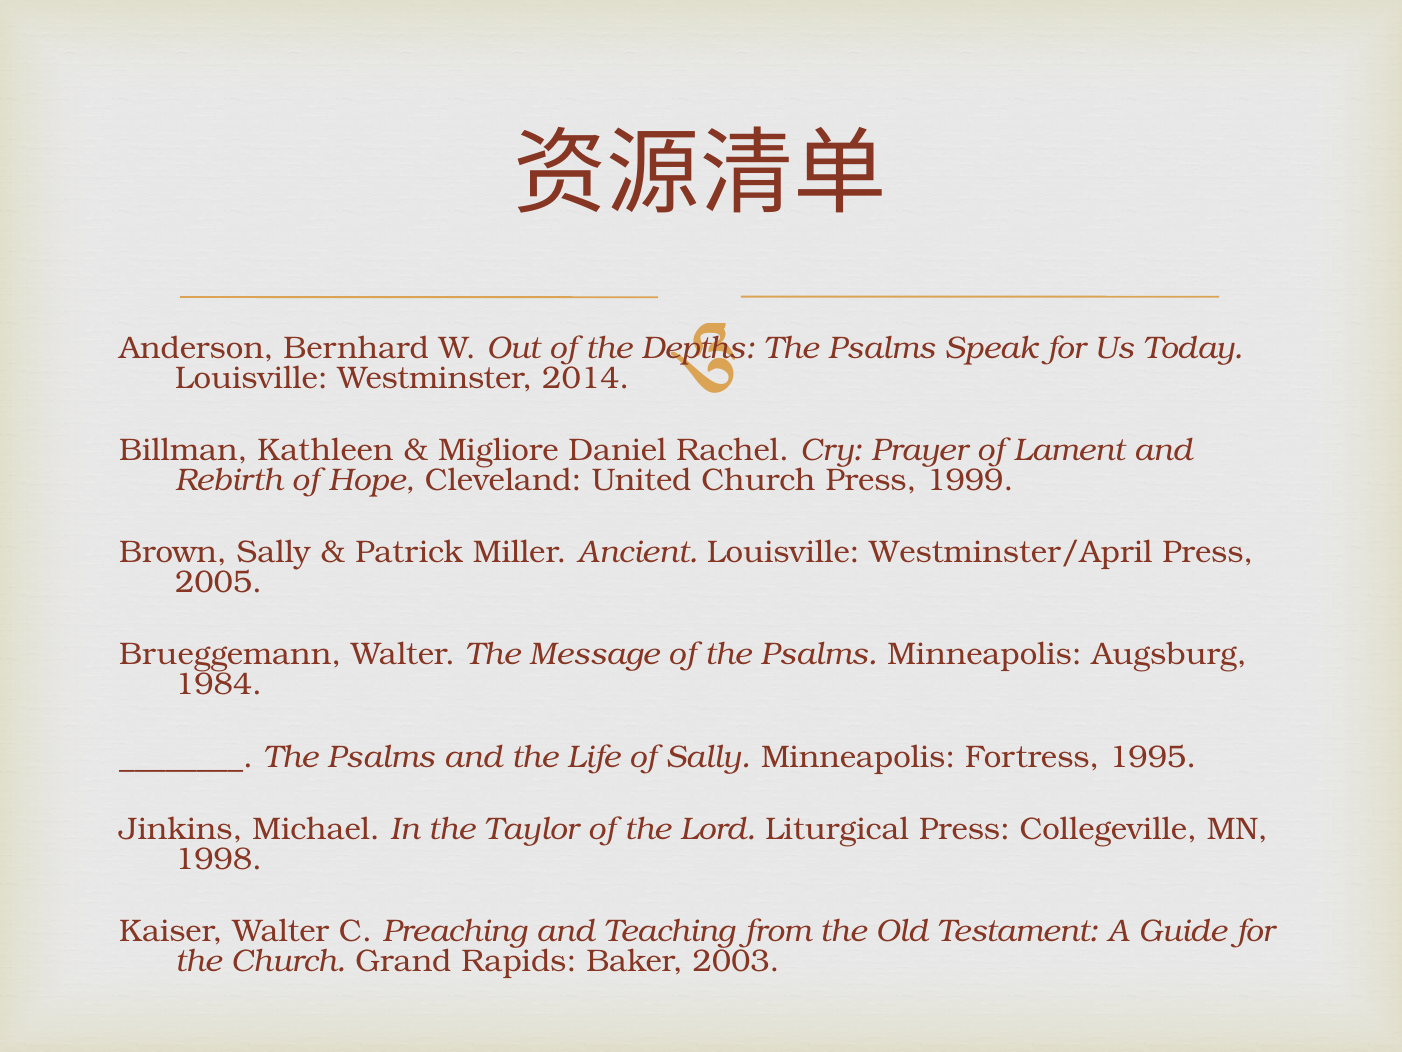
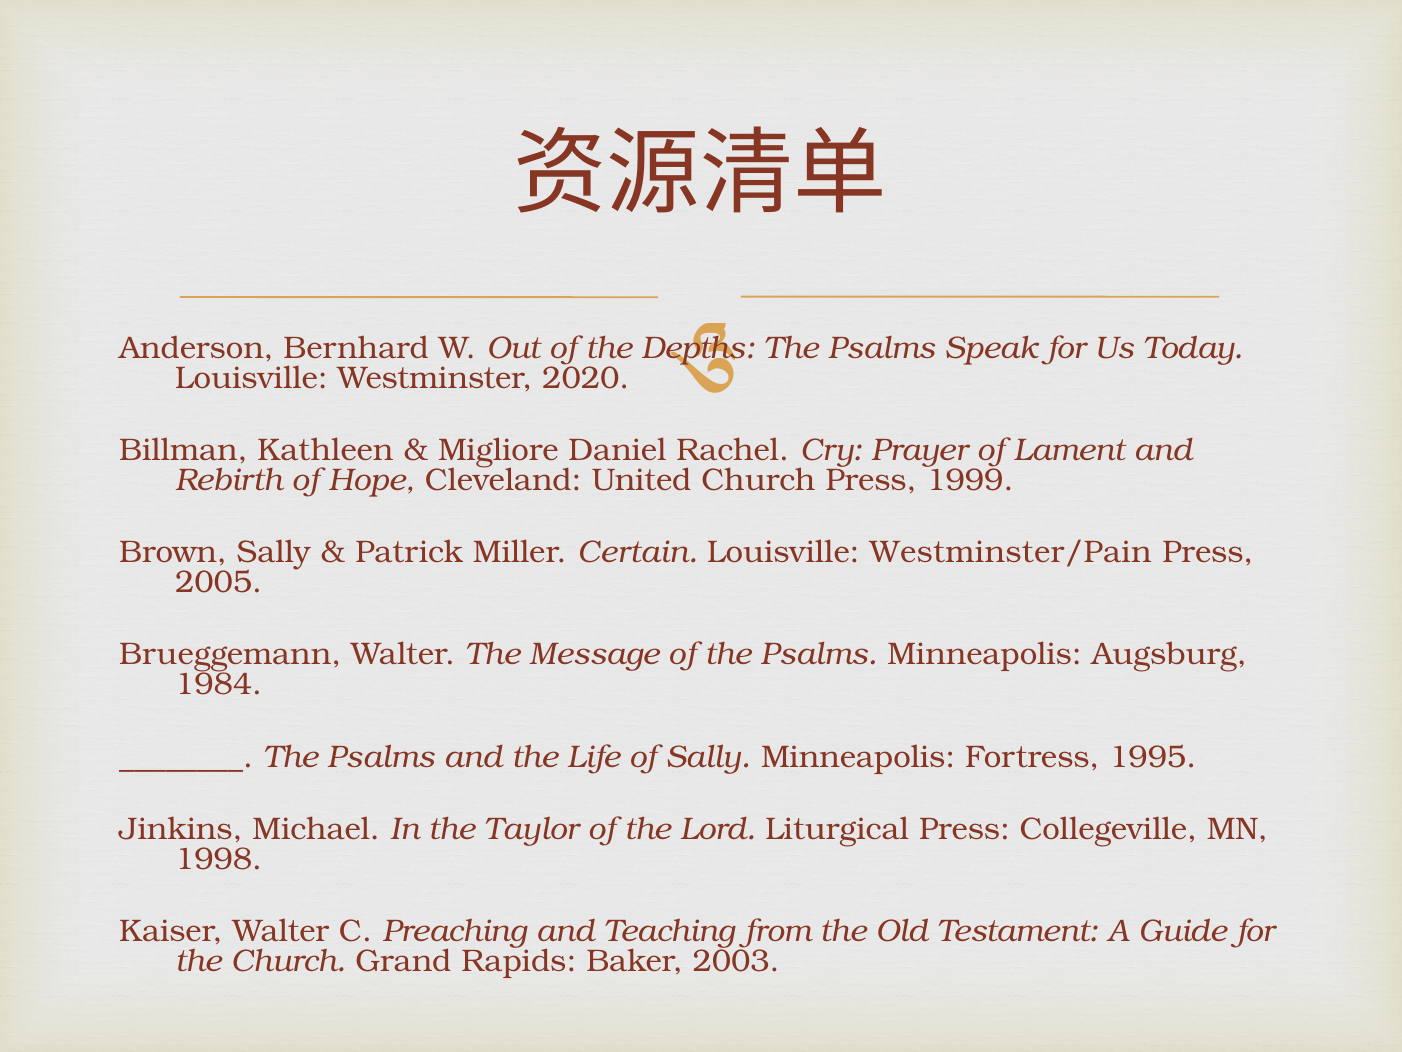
2014: 2014 -> 2020
Ancient: Ancient -> Certain
Westminster/April: Westminster/April -> Westminster/Pain
